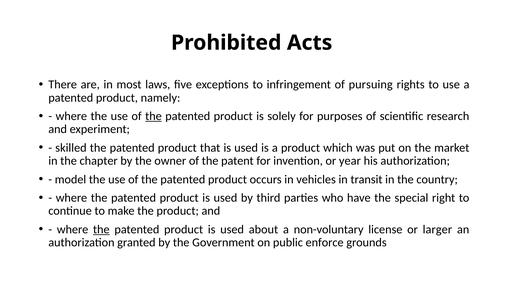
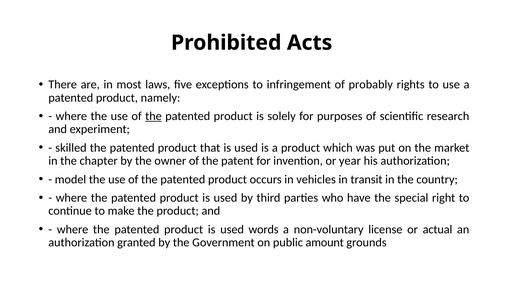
pursuing: pursuing -> probably
the at (101, 230) underline: present -> none
about: about -> words
larger: larger -> actual
enforce: enforce -> amount
